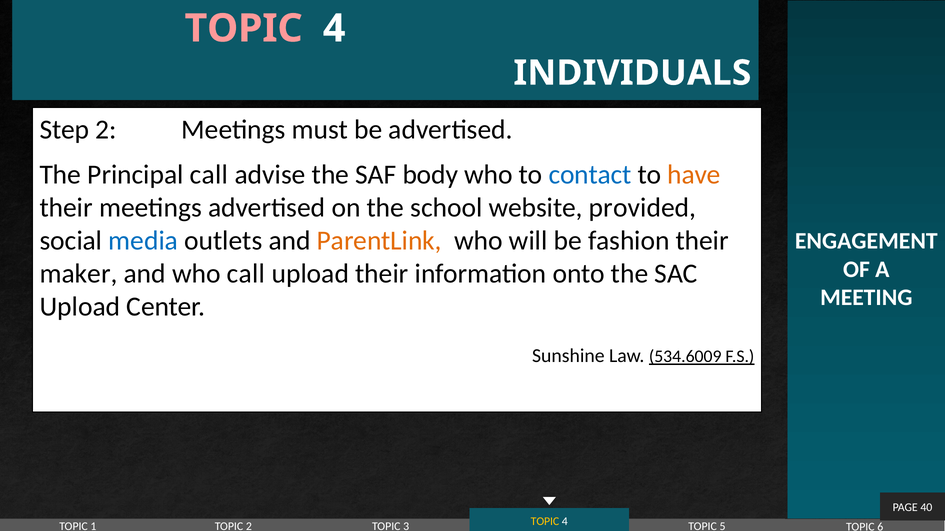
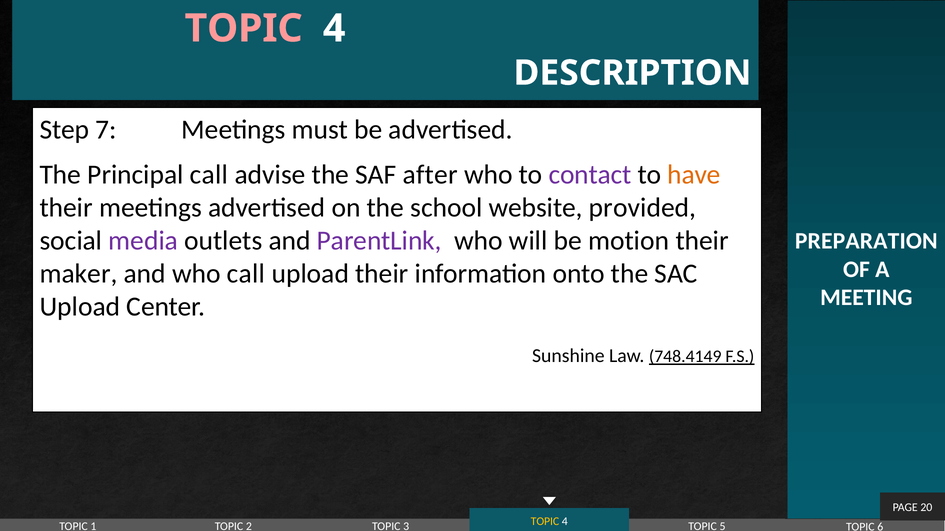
INDIVIDUALS: INDIVIDUALS -> DESCRIPTION
Step 2: 2 -> 7
body: body -> after
contact colour: blue -> purple
media colour: blue -> purple
ParentLink colour: orange -> purple
fashion: fashion -> motion
ENGAGEMENT: ENGAGEMENT -> PREPARATION
534.6009: 534.6009 -> 748.4149
40: 40 -> 20
